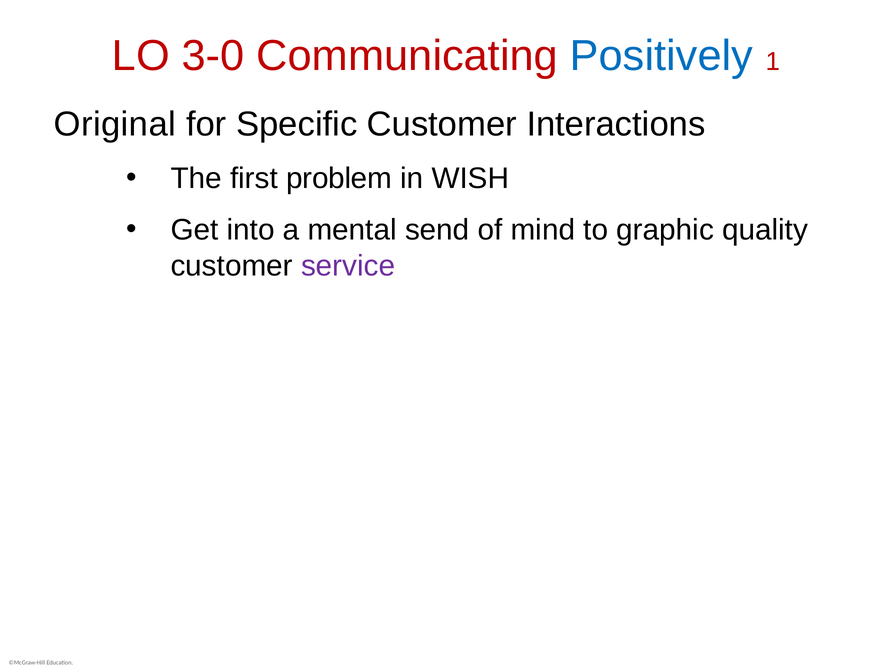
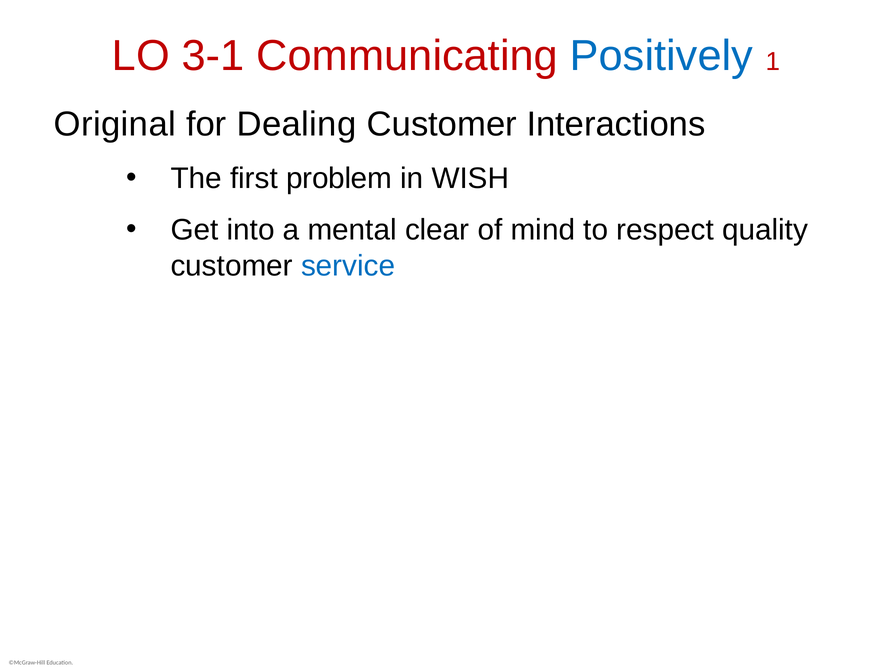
3-0: 3-0 -> 3-1
Specific: Specific -> Dealing
send: send -> clear
graphic: graphic -> respect
service colour: purple -> blue
